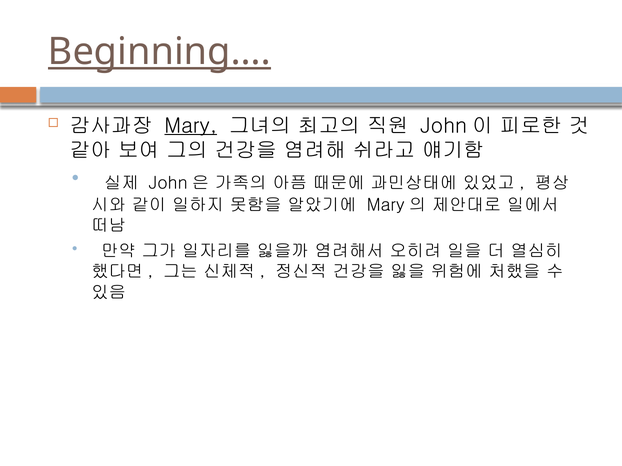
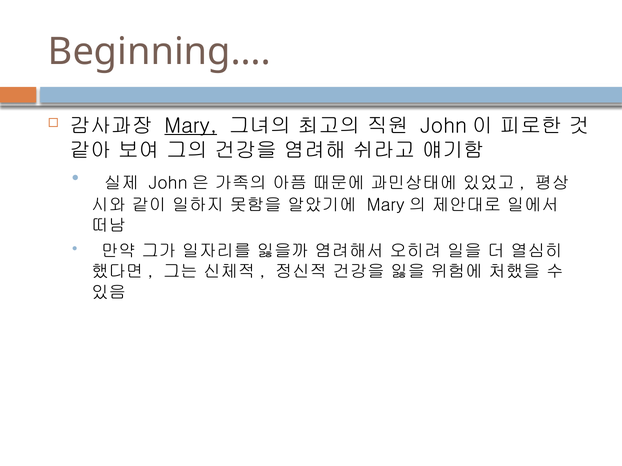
Beginning… underline: present -> none
